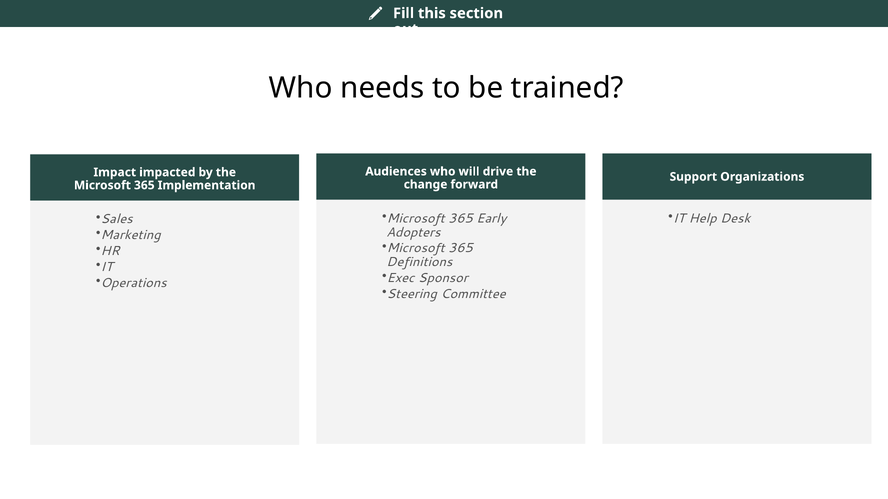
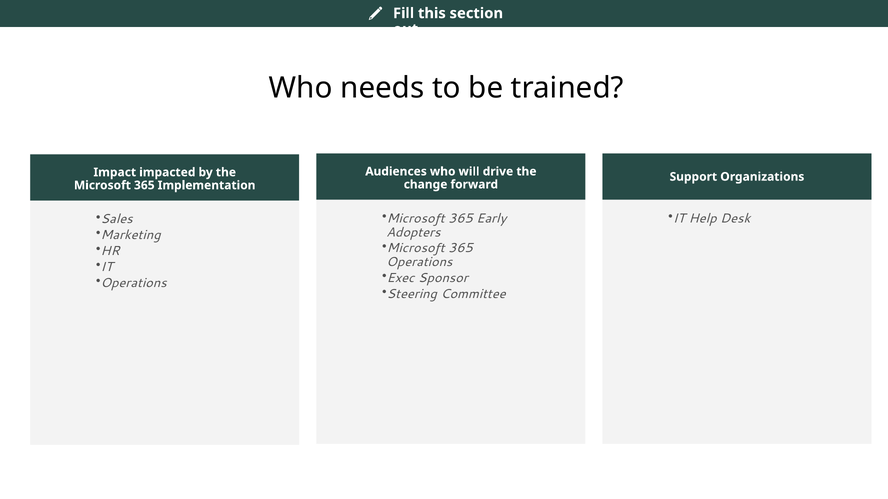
Definitions at (419, 262): Definitions -> Operations
